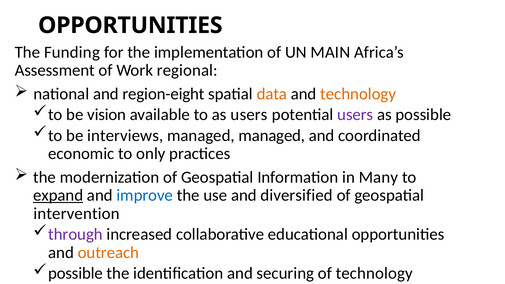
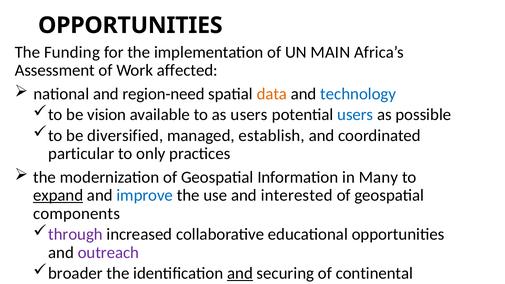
regional: regional -> affected
region-eight: region-eight -> region-need
technology at (358, 94) colour: orange -> blue
users at (355, 115) colour: purple -> blue
interviews: interviews -> diversified
managed managed: managed -> establish
economic: economic -> particular
diversified: diversified -> interested
intervention: intervention -> components
outreach colour: orange -> purple
possible at (76, 273): possible -> broader
and at (240, 273) underline: none -> present
of technology: technology -> continental
